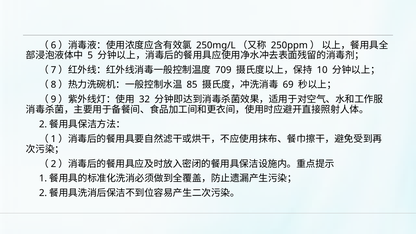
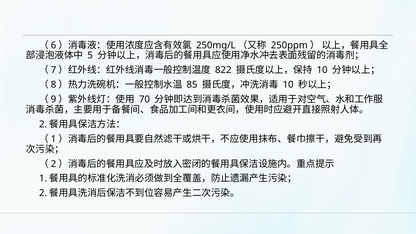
709: 709 -> 822
69 at (288, 85): 69 -> 10
32: 32 -> 70
